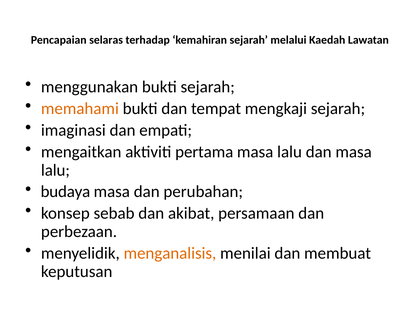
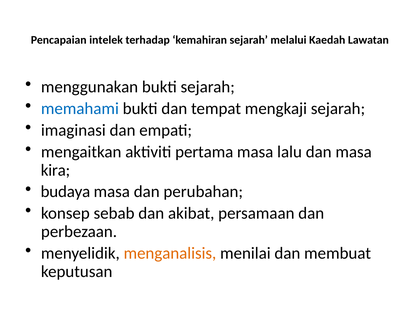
selaras: selaras -> intelek
memahami colour: orange -> blue
lalu at (55, 170): lalu -> kira
